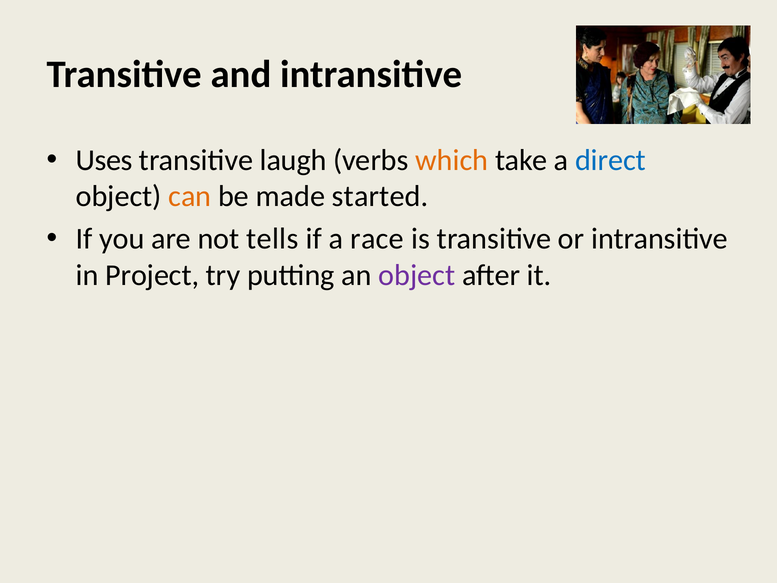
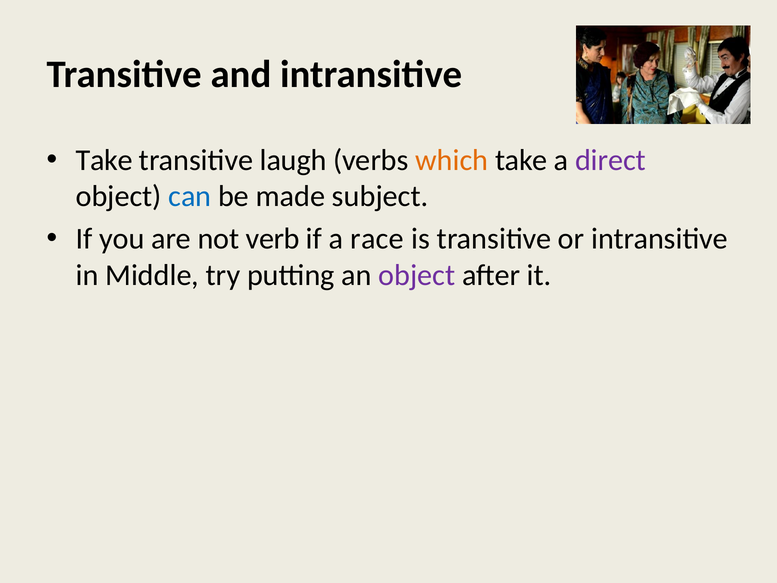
Uses at (104, 160): Uses -> Take
direct colour: blue -> purple
can colour: orange -> blue
started: started -> subject
tells: tells -> verb
Project: Project -> Middle
